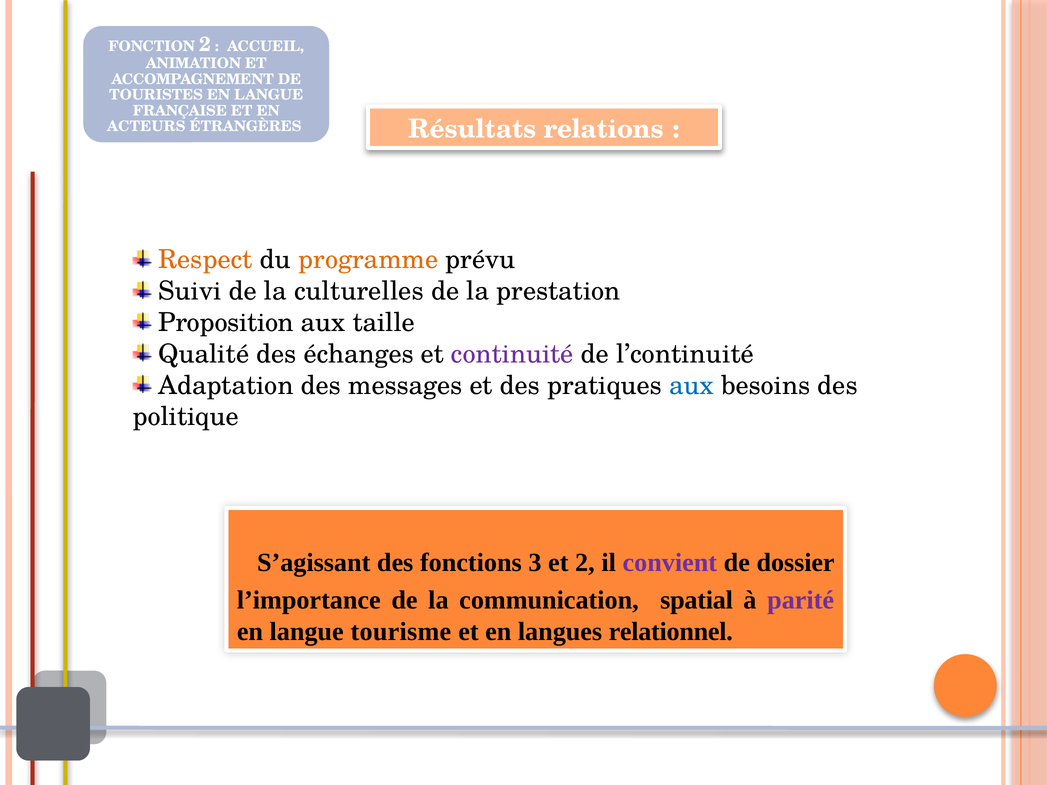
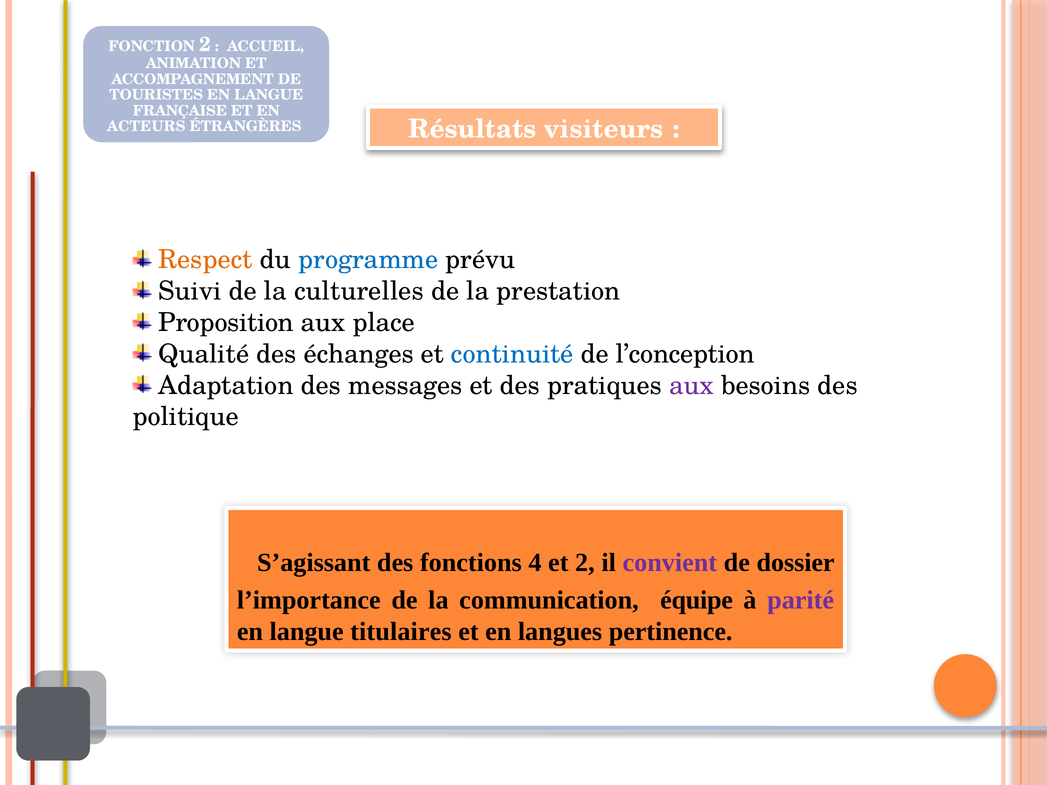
relations: relations -> visiteurs
programme colour: orange -> blue
taille: taille -> place
continuité colour: purple -> blue
l’continuité: l’continuité -> l’conception
aux at (692, 386) colour: blue -> purple
3: 3 -> 4
spatial: spatial -> équipe
tourisme: tourisme -> titulaires
relationnel: relationnel -> pertinence
